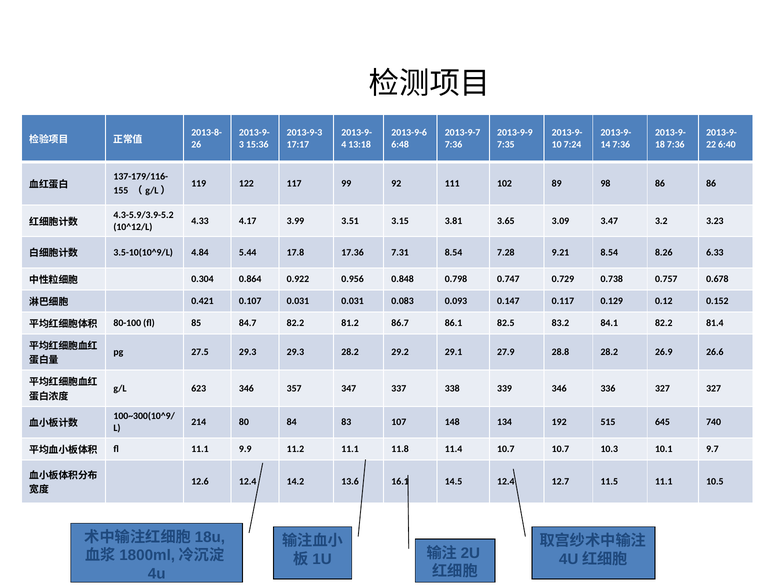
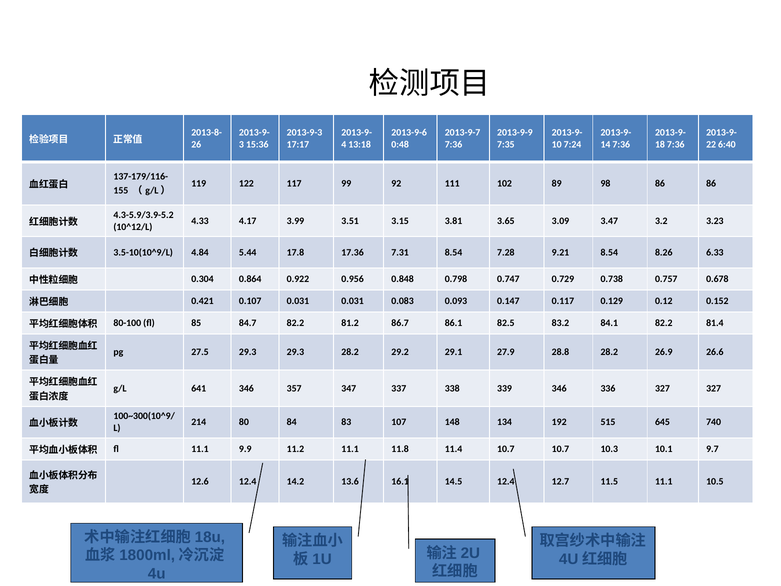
6:48: 6:48 -> 0:48
623: 623 -> 641
